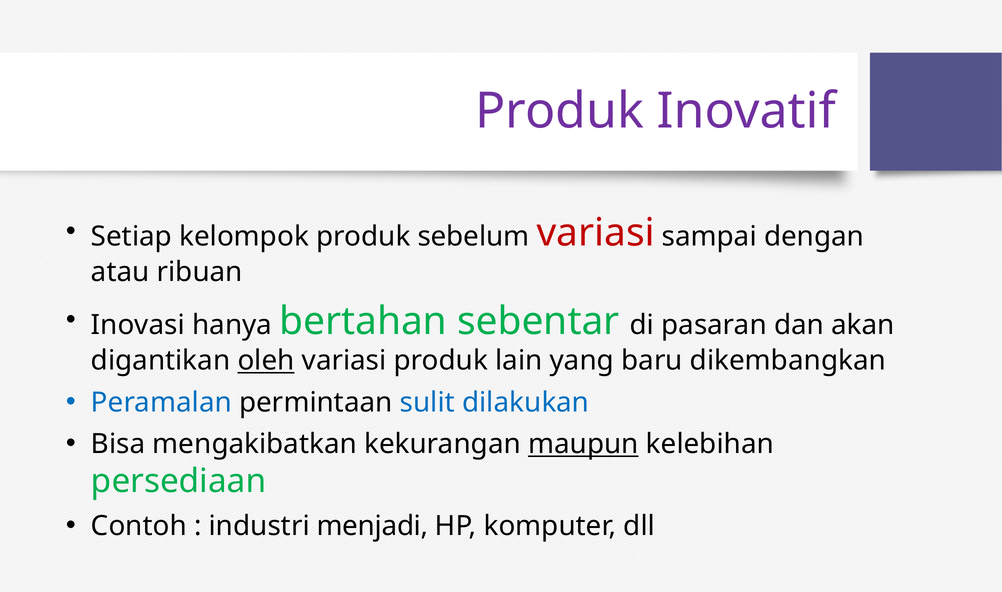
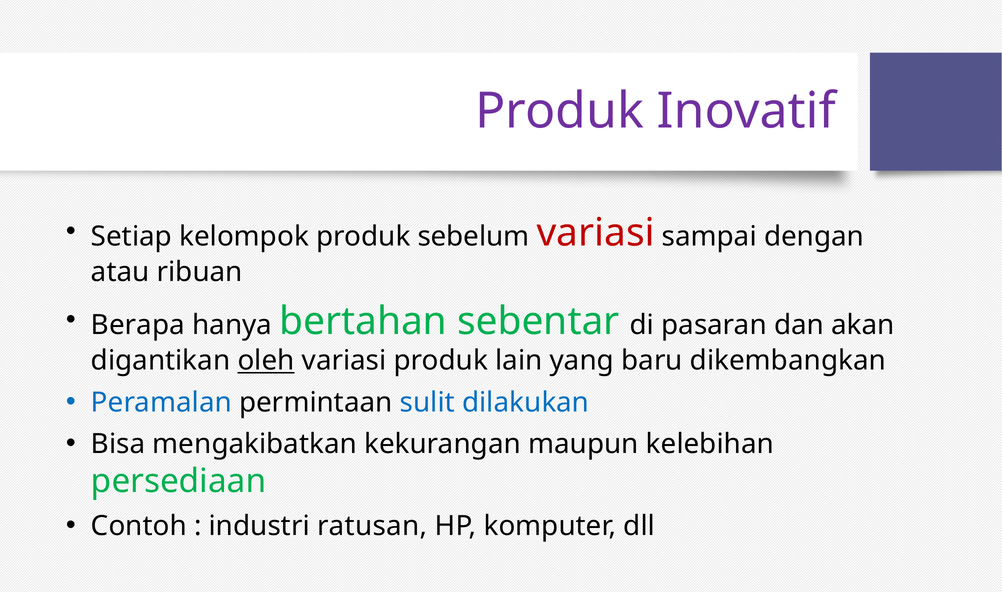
Inovasi: Inovasi -> Berapa
maupun underline: present -> none
menjadi: menjadi -> ratusan
